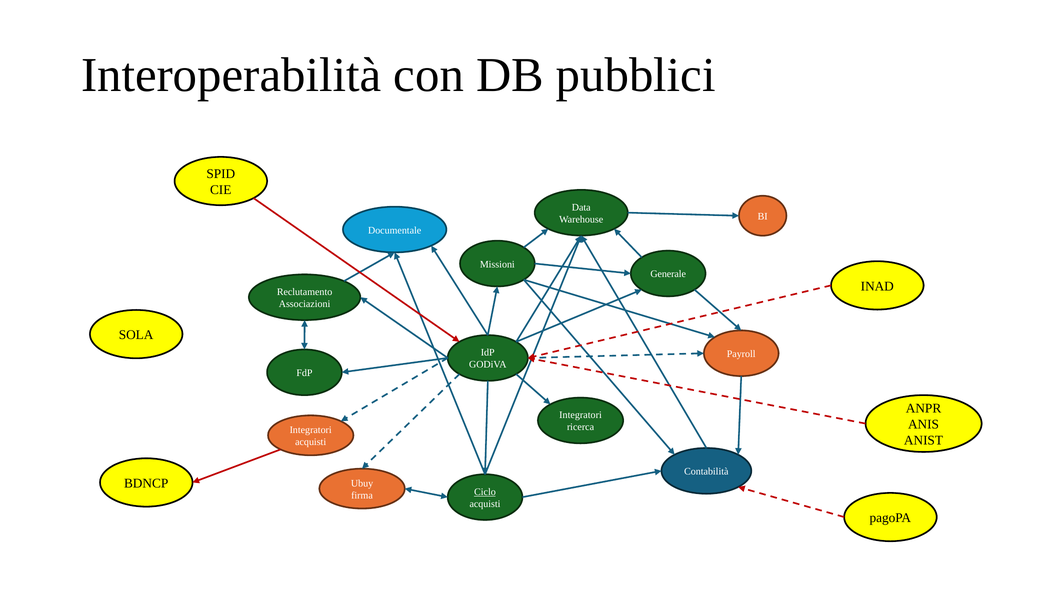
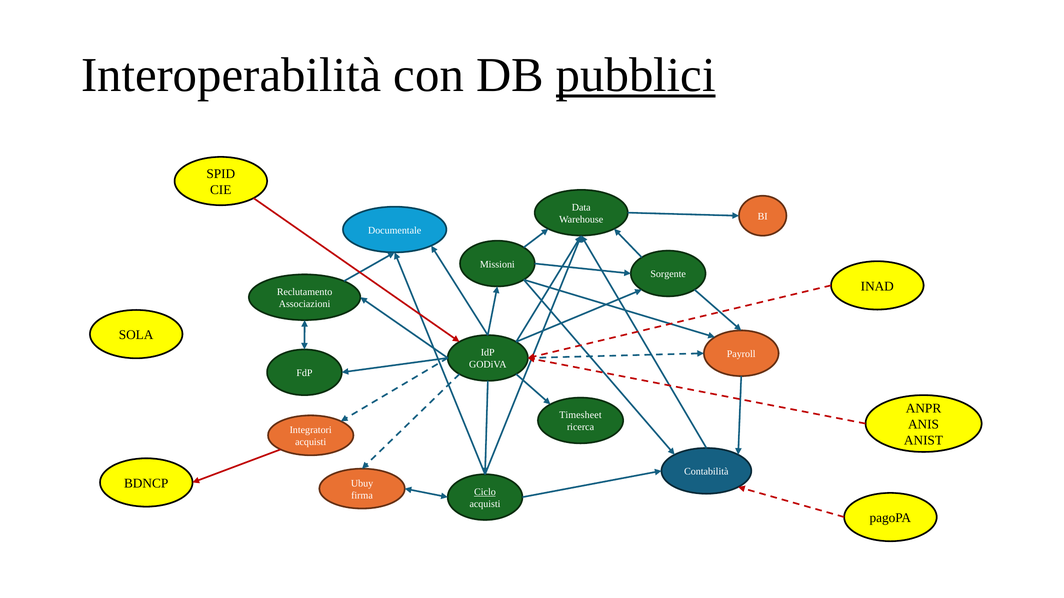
pubblici underline: none -> present
Generale: Generale -> Sorgente
Integratori at (581, 415): Integratori -> Timesheet
